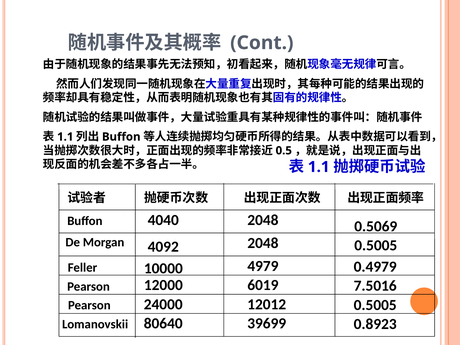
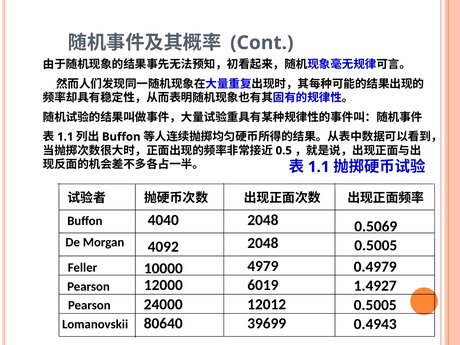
7.5016: 7.5016 -> 1.4927
0.8923: 0.8923 -> 0.4943
